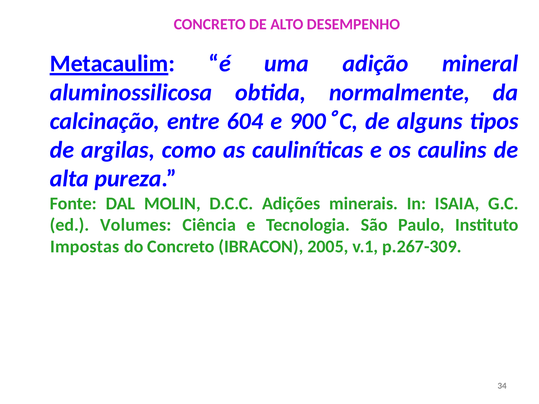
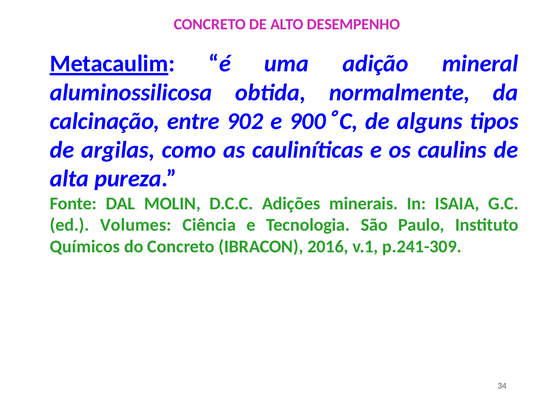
604: 604 -> 902
Impostas: Impostas -> Químicos
2005: 2005 -> 2016
p.267-309: p.267-309 -> p.241-309
